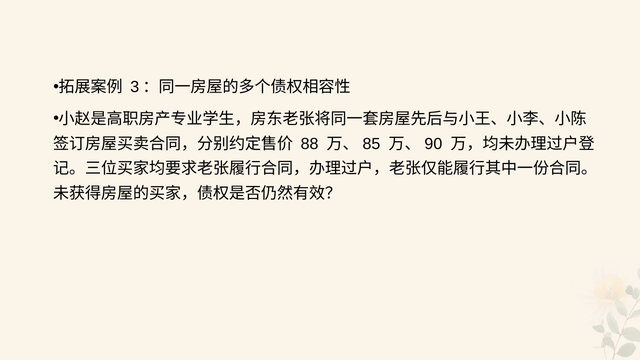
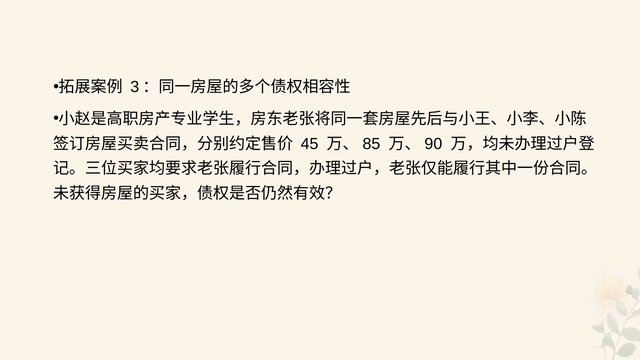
88: 88 -> 45
